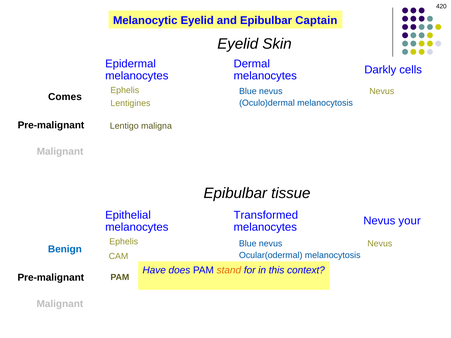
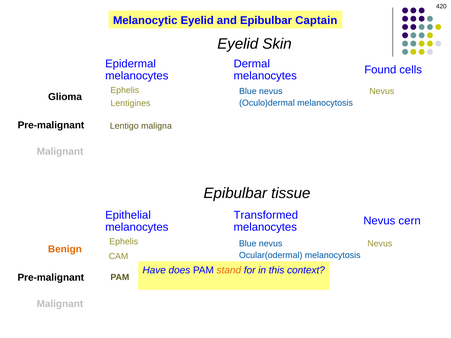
Darkly: Darkly -> Found
Comes: Comes -> Glioma
your: your -> cern
Benign colour: blue -> orange
